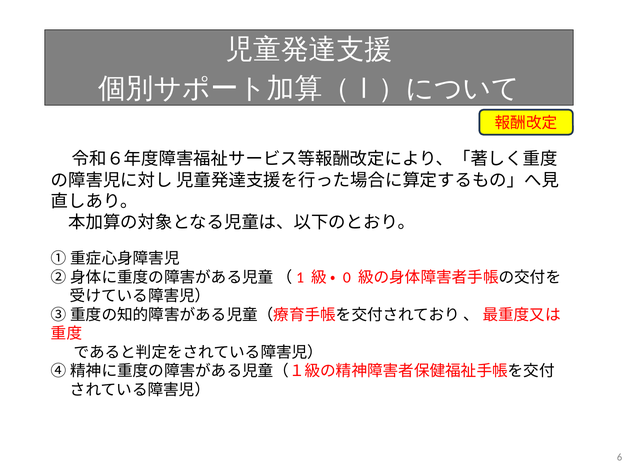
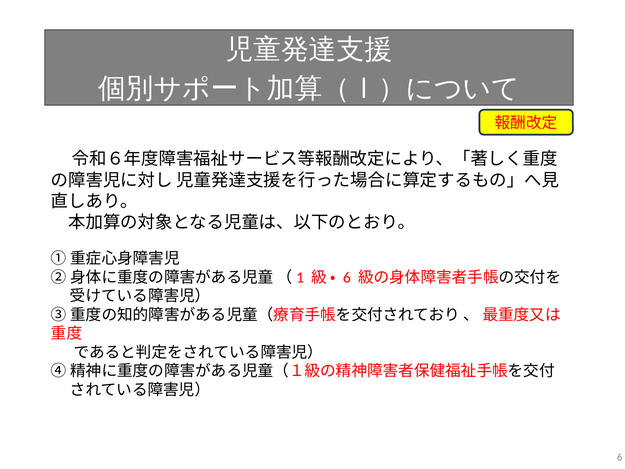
0 at (347, 277): 0 -> 6
